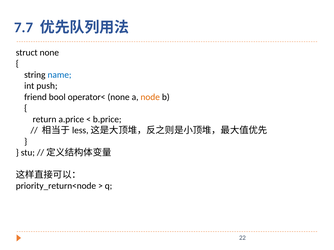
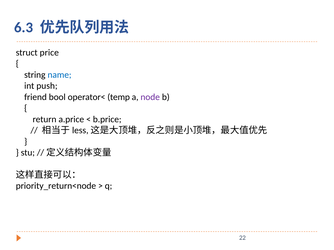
7.7: 7.7 -> 6.3
struct none: none -> price
operator< none: none -> temp
node colour: orange -> purple
